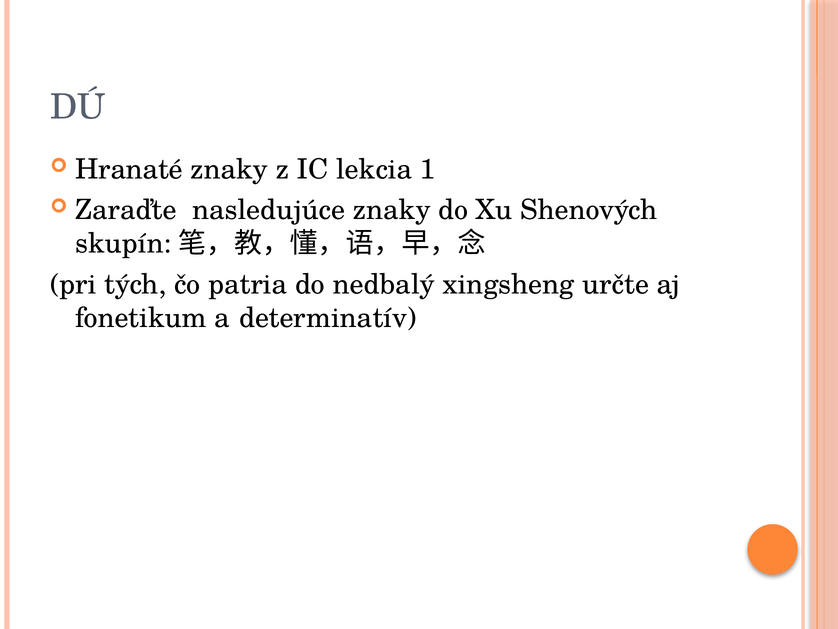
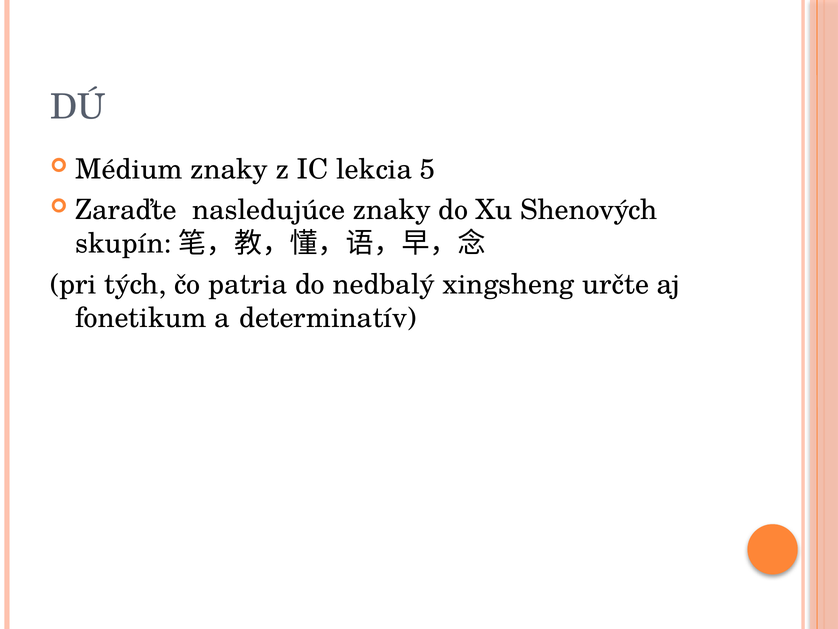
Hranaté: Hranaté -> Médium
1: 1 -> 5
